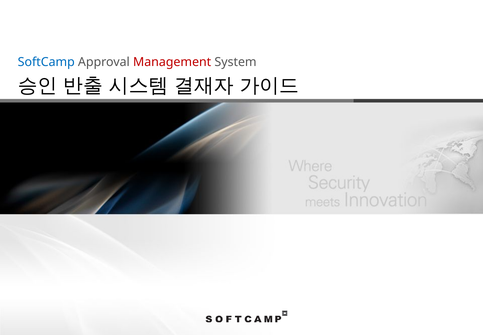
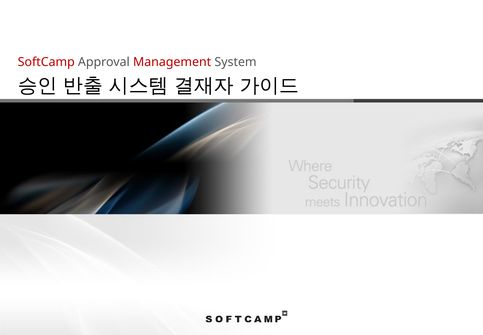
SoftCamp colour: blue -> red
